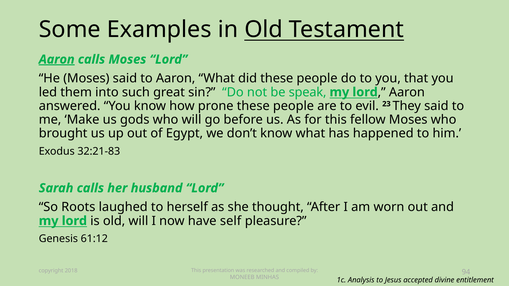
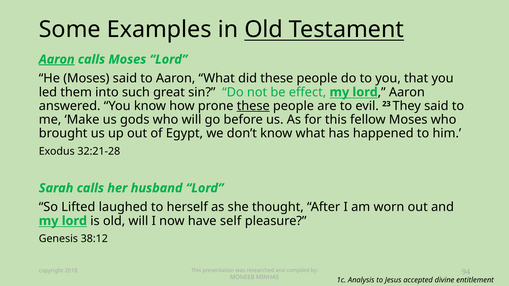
speak: speak -> effect
these at (253, 106) underline: none -> present
32:21-83: 32:21-83 -> 32:21-28
Roots: Roots -> Lifted
61:12: 61:12 -> 38:12
